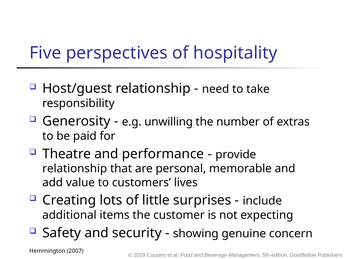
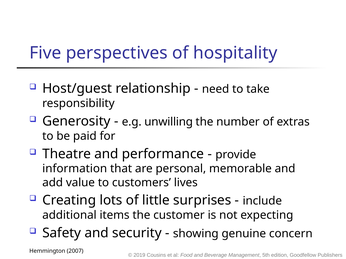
relationship at (75, 169): relationship -> information
